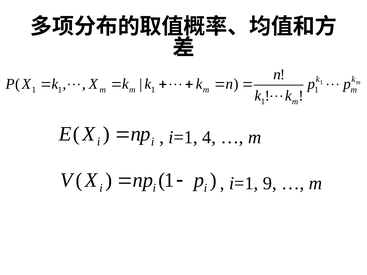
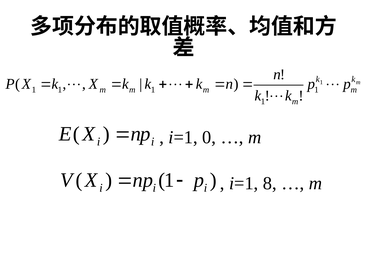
4: 4 -> 0
9: 9 -> 8
